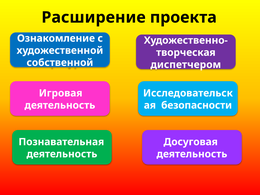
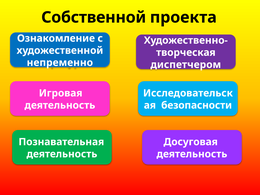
Расширение: Расширение -> Собственной
собственной: собственной -> непременно
